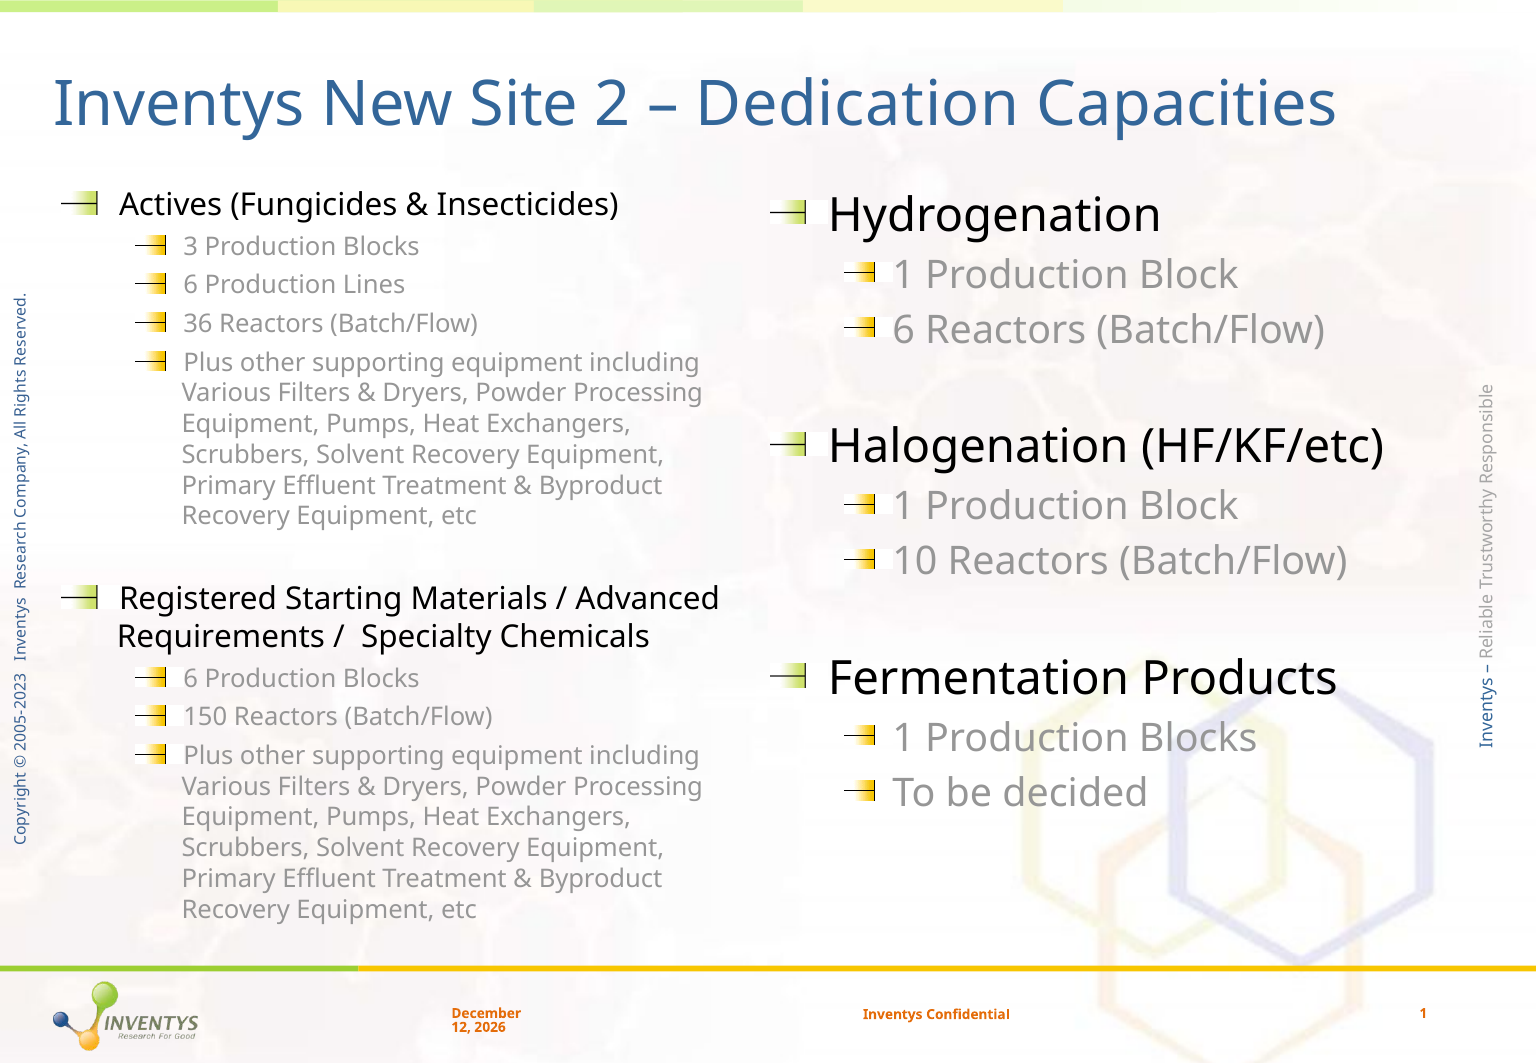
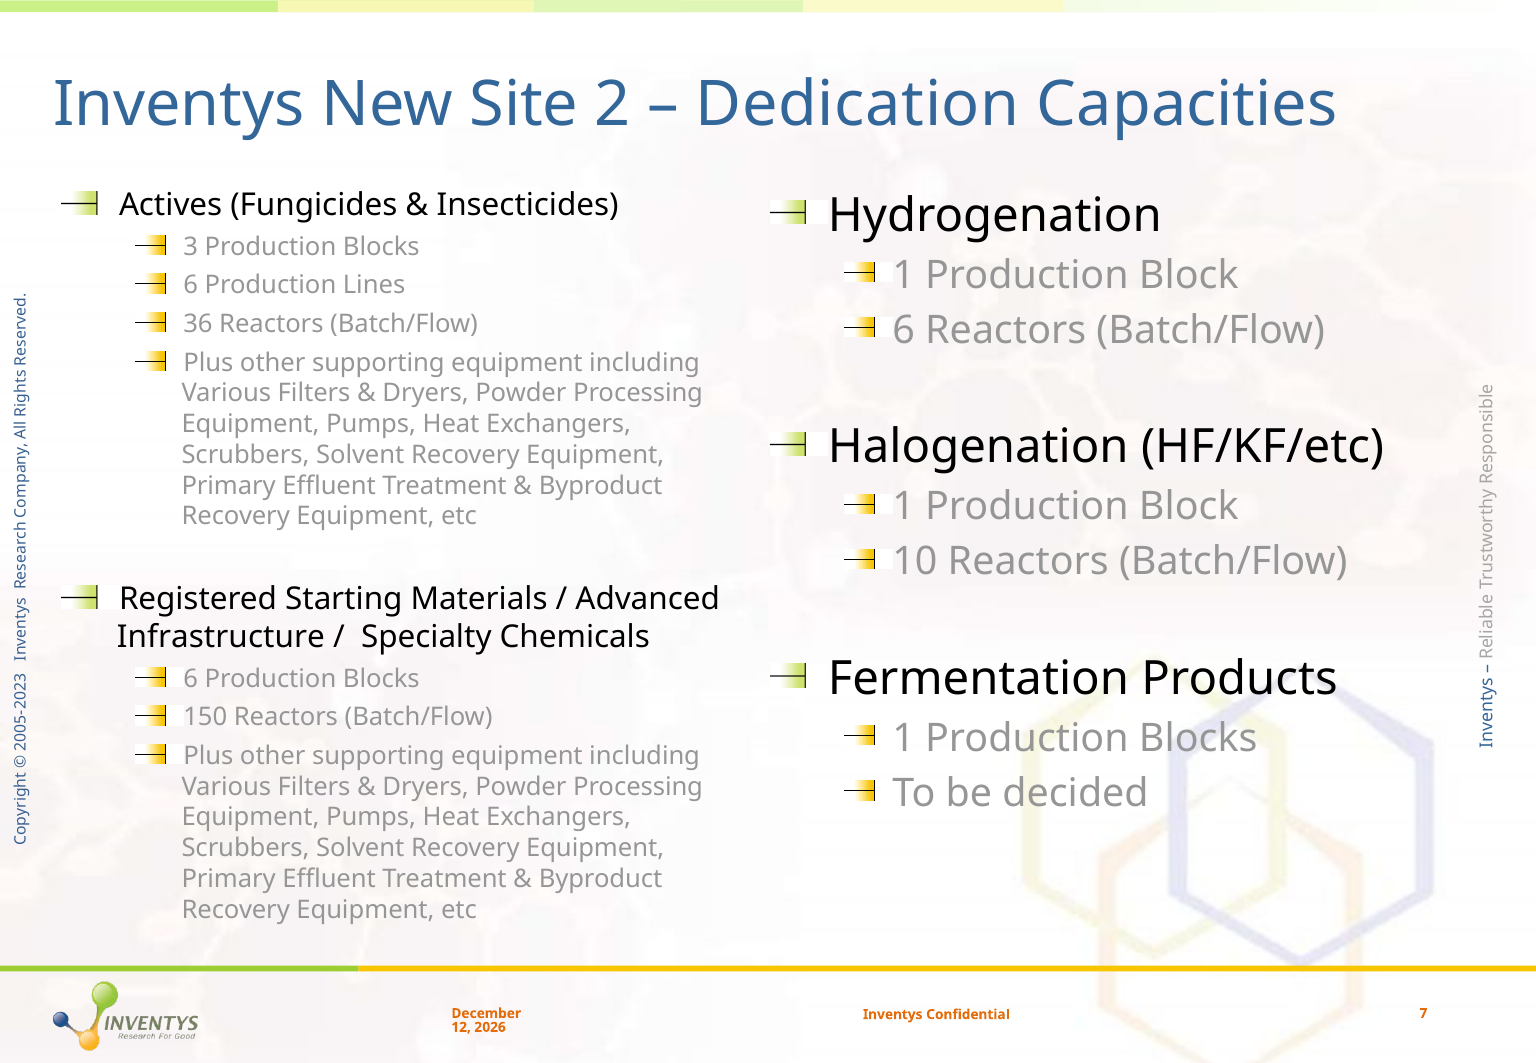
Requirements: Requirements -> Infrastructure
Confidential 1: 1 -> 7
